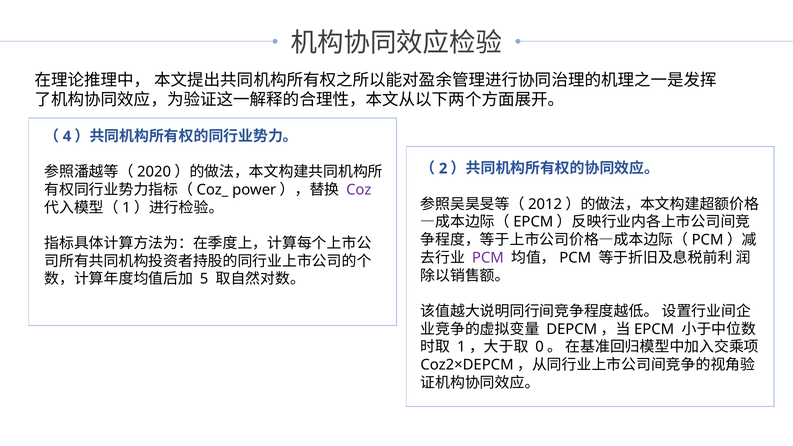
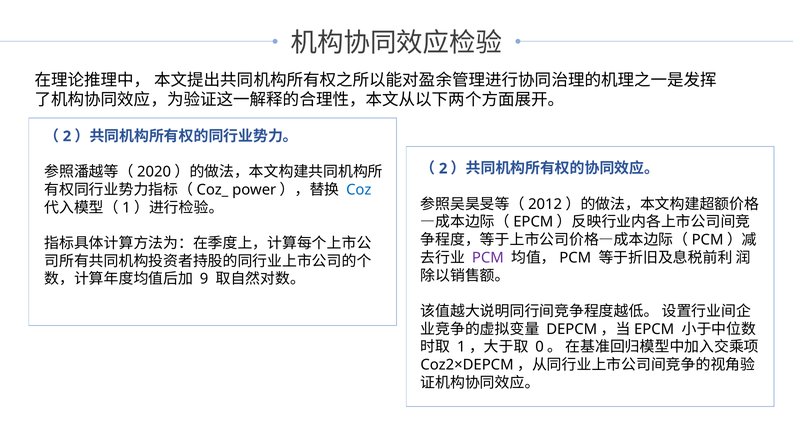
4 at (67, 136): 4 -> 2
Coz colour: purple -> blue
5: 5 -> 9
